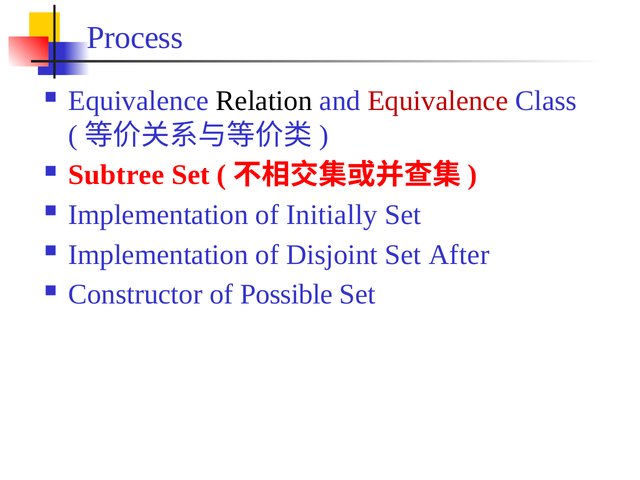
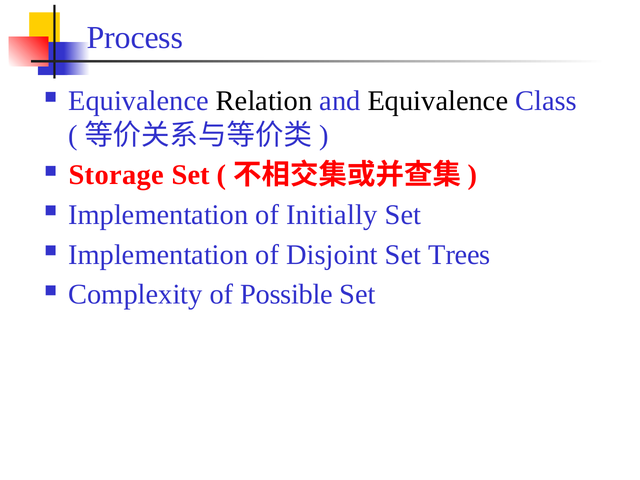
Equivalence at (438, 101) colour: red -> black
Subtree: Subtree -> Storage
After: After -> Trees
Constructor: Constructor -> Complexity
